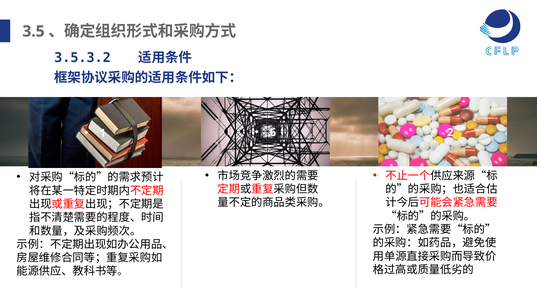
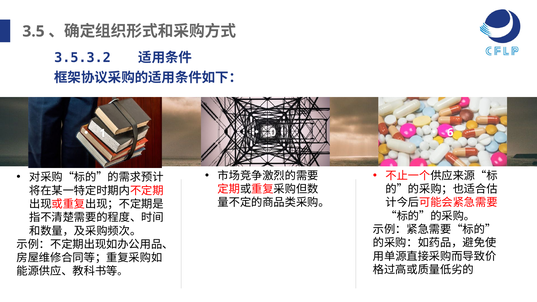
6: 6 -> 0
2: 2 -> 6
